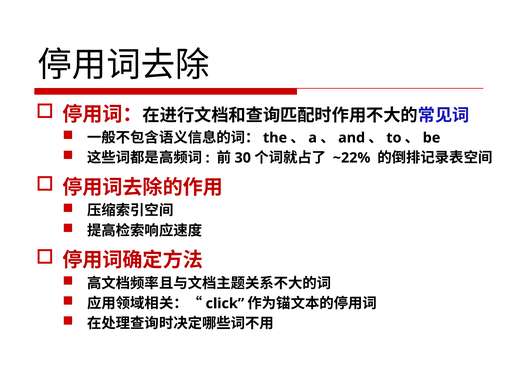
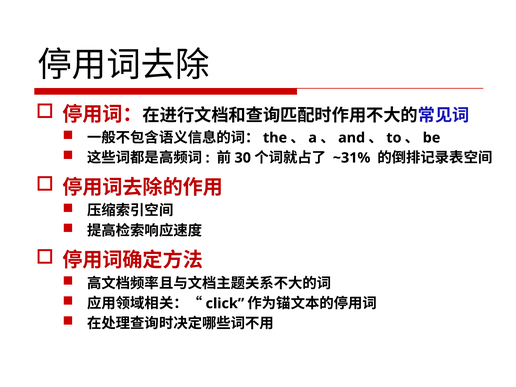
~22%: ~22% -> ~31%
